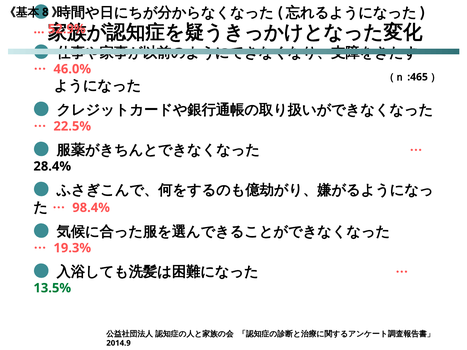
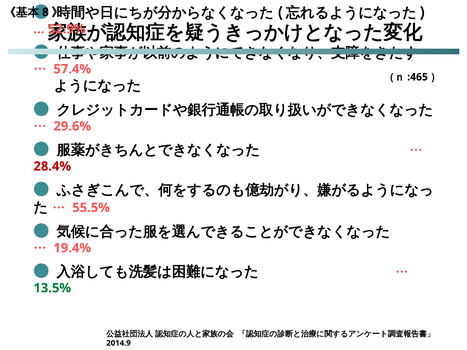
46.0%: 46.0% -> 57.4%
22.5%: 22.5% -> 29.6%
28.4% colour: black -> red
98.4%: 98.4% -> 55.5%
19.3%: 19.3% -> 19.4%
